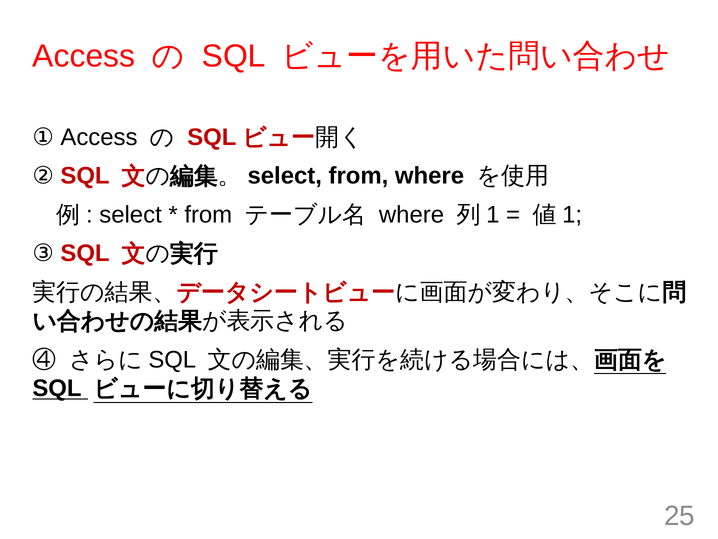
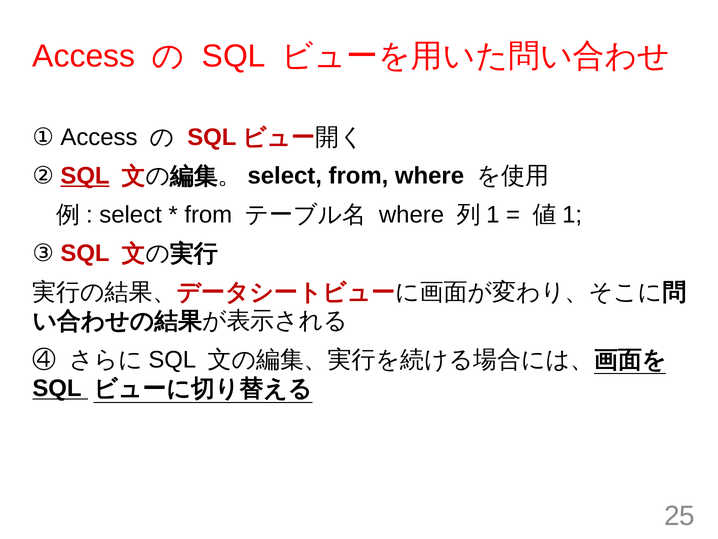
SQL at (85, 176) underline: none -> present
